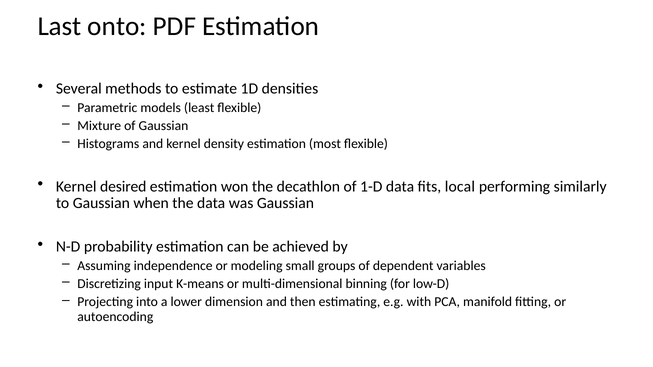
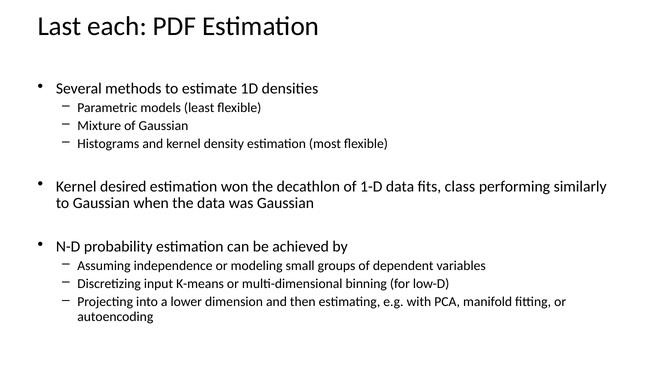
onto: onto -> each
local: local -> class
